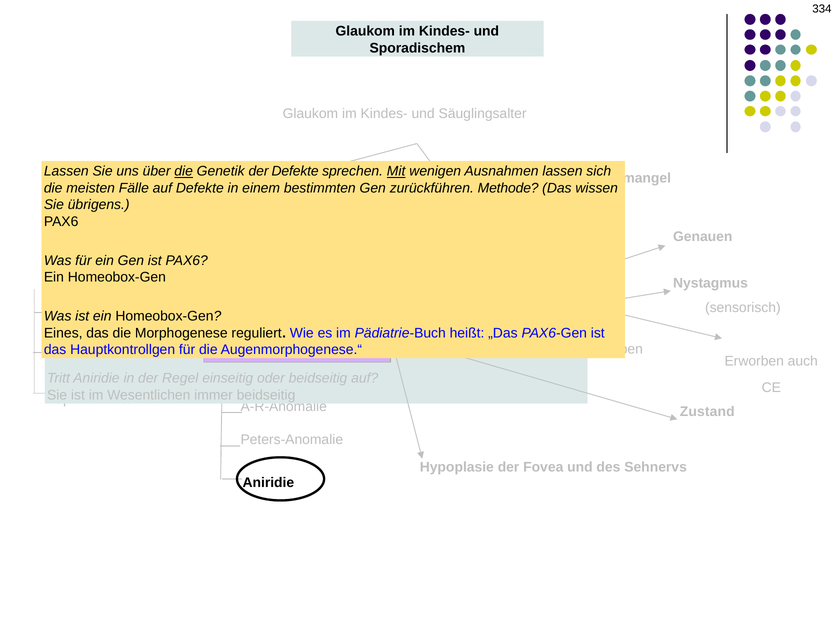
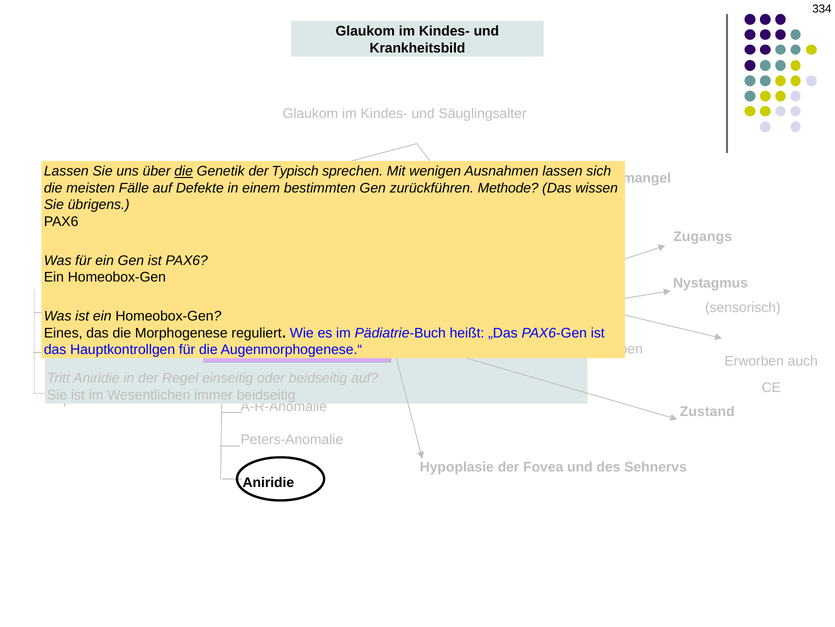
Sporadischem: Sporadischem -> Krankheitsbild
der Defekte: Defekte -> Typisch
Mit underline: present -> none
Genauen: Genauen -> Zugangs
